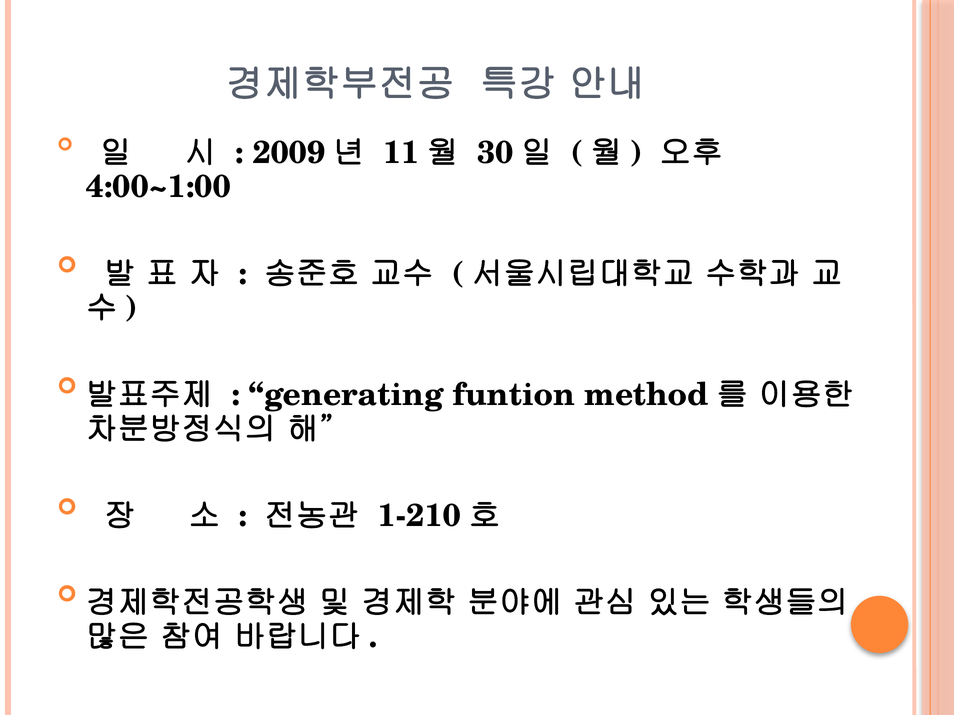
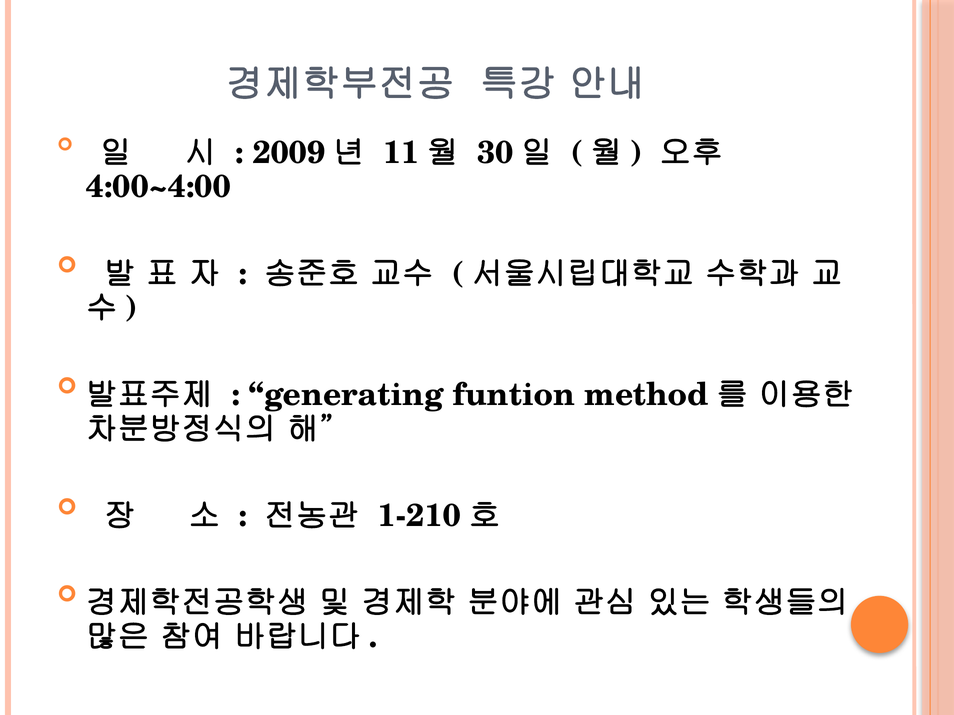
4:00~1:00: 4:00~1:00 -> 4:00~4:00
